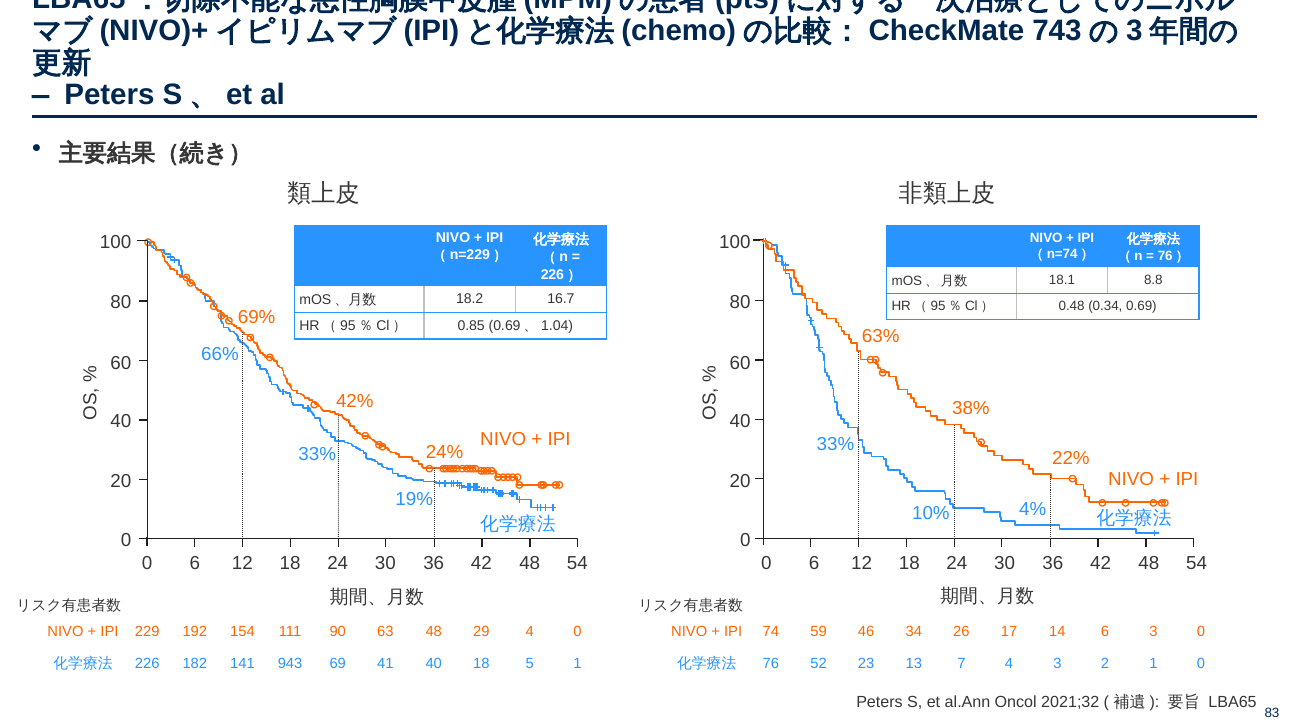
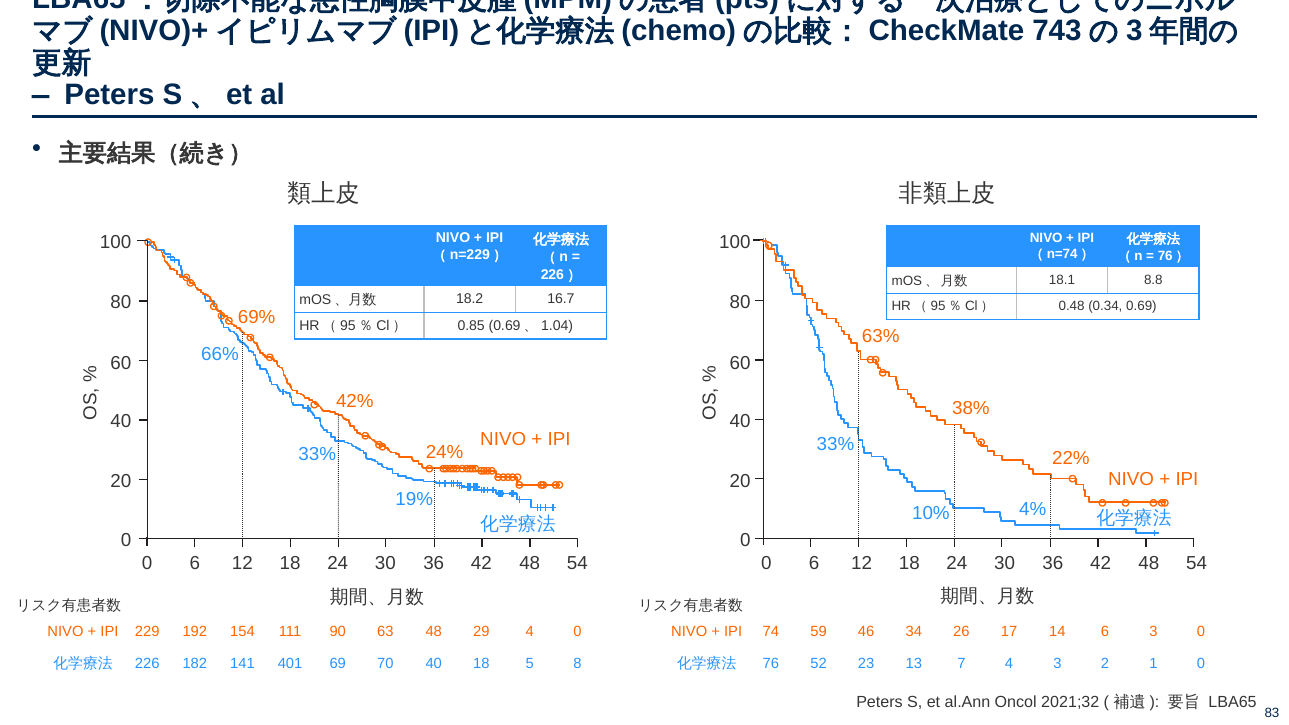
943: 943 -> 401
41: 41 -> 70
5 1: 1 -> 8
